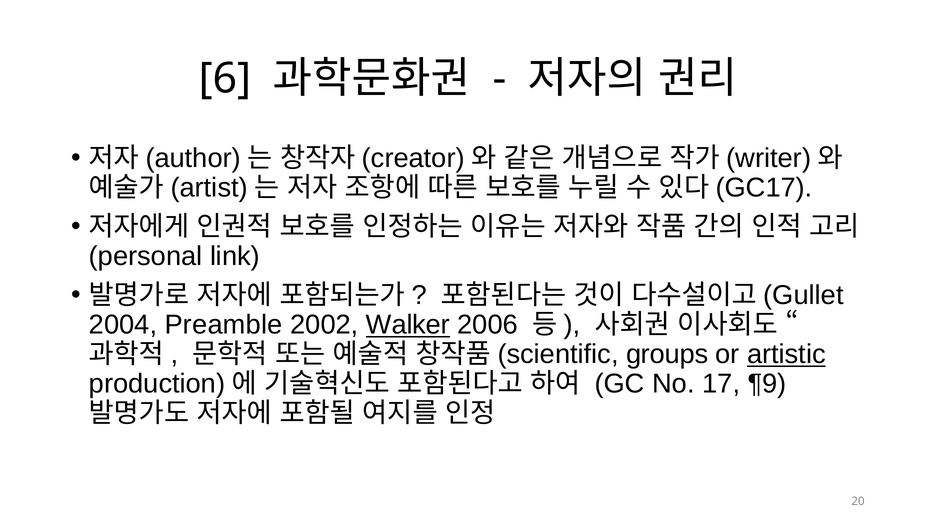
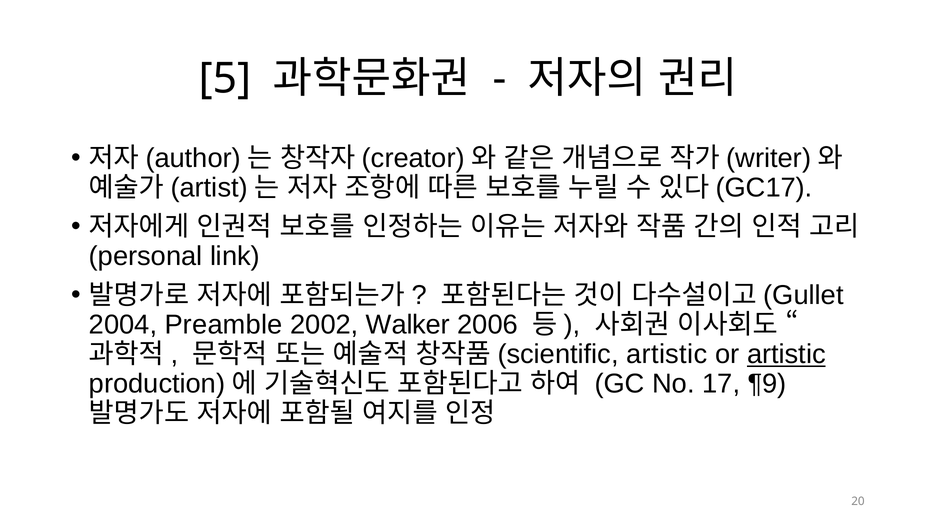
6: 6 -> 5
Walker underline: present -> none
groups at (667, 355): groups -> artistic
